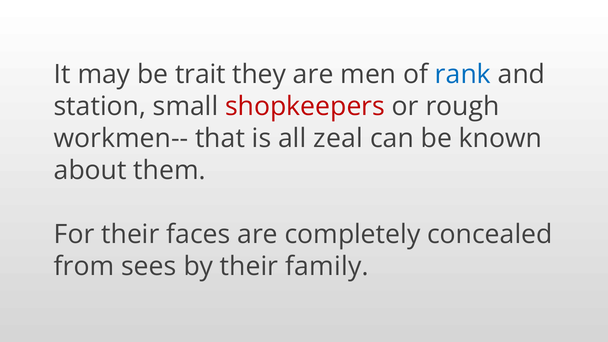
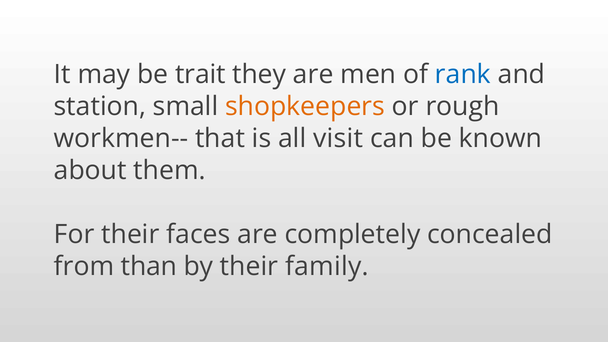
shopkeepers colour: red -> orange
zeal: zeal -> visit
sees: sees -> than
